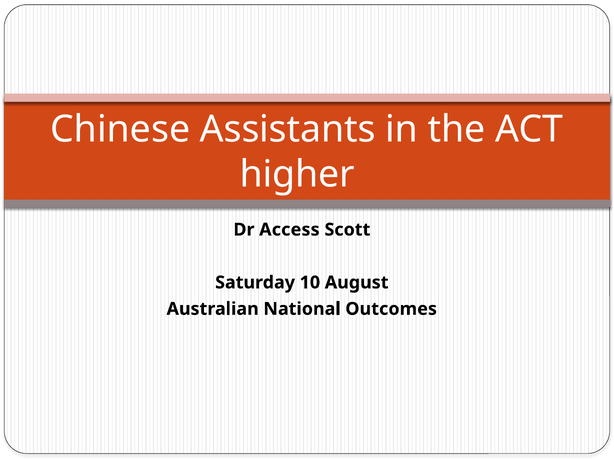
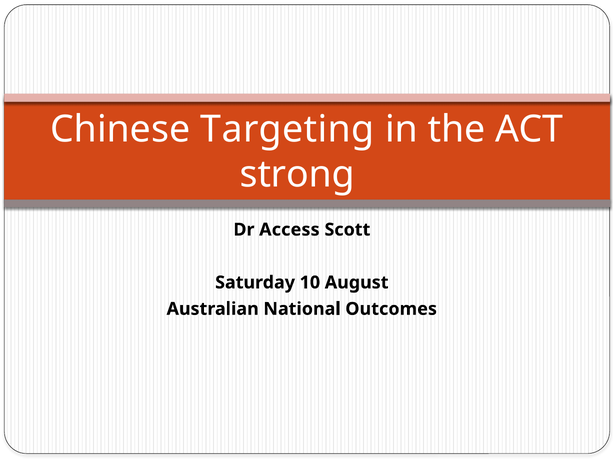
Assistants: Assistants -> Targeting
higher: higher -> strong
